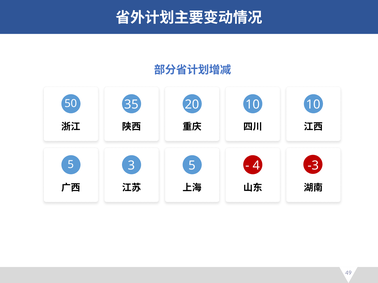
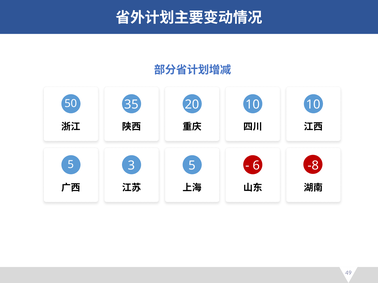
4: 4 -> 6
-3: -3 -> -8
